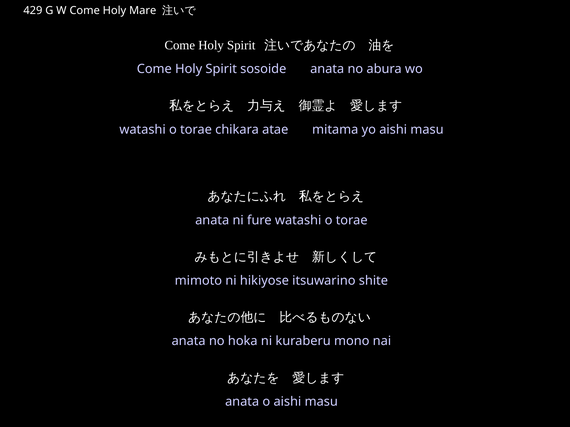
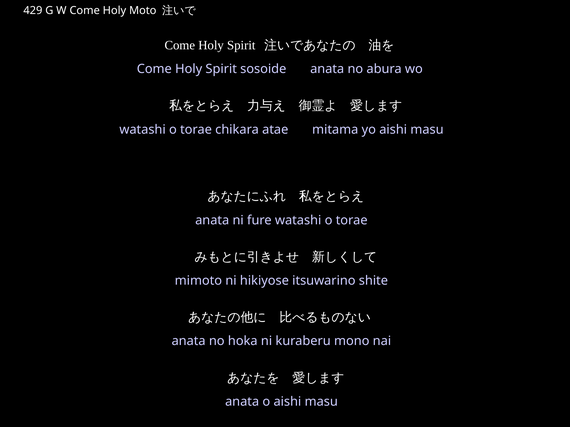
Mare: Mare -> Moto
